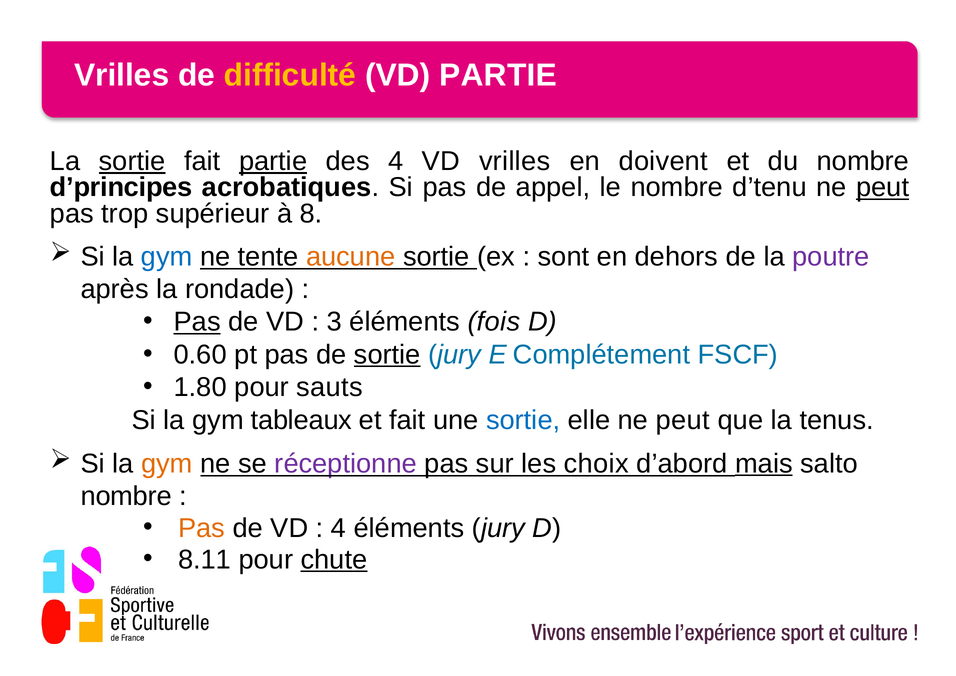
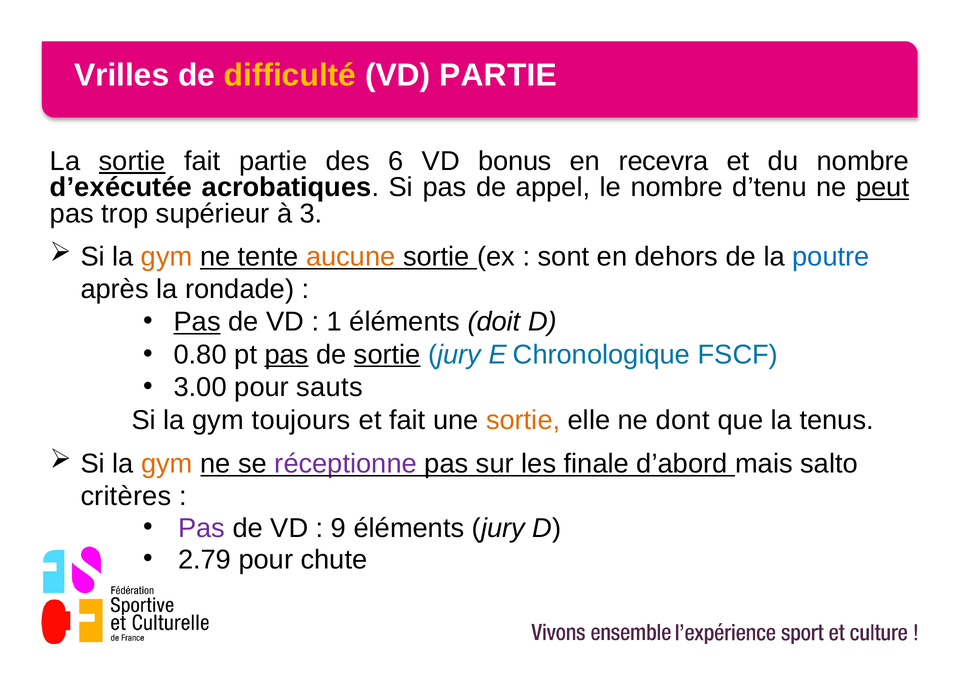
partie at (273, 161) underline: present -> none
des 4: 4 -> 6
VD vrilles: vrilles -> bonus
doivent: doivent -> recevra
d’principes: d’principes -> d’exécutée
8: 8 -> 3
gym at (167, 257) colour: blue -> orange
poutre colour: purple -> blue
3: 3 -> 1
fois: fois -> doit
0.60: 0.60 -> 0.80
pas at (287, 355) underline: none -> present
Complétement: Complétement -> Chronologique
1.80: 1.80 -> 3.00
tableaux: tableaux -> toujours
sortie at (523, 420) colour: blue -> orange
elle ne peut: peut -> dont
choix: choix -> finale
mais underline: present -> none
nombre at (126, 497): nombre -> critères
Pas at (201, 528) colour: orange -> purple
4 at (338, 528): 4 -> 9
8.11: 8.11 -> 2.79
chute underline: present -> none
